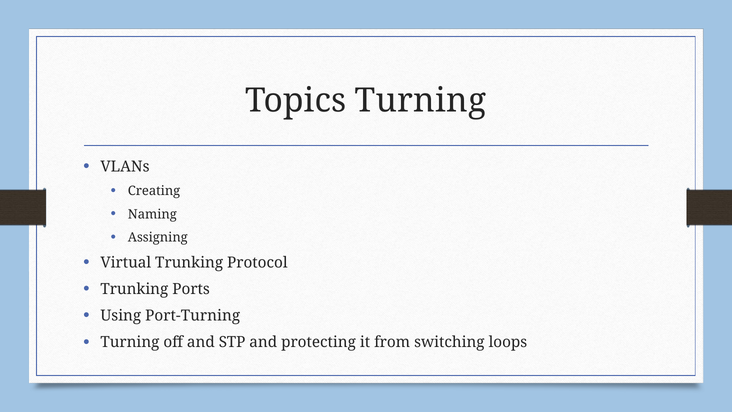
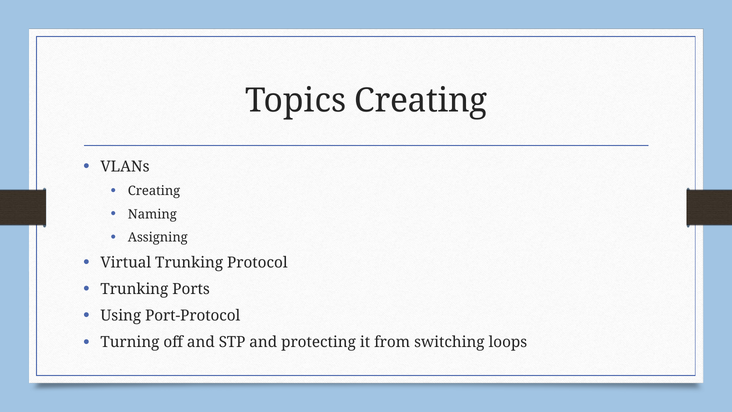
Topics Turning: Turning -> Creating
Port-Turning: Port-Turning -> Port-Protocol
